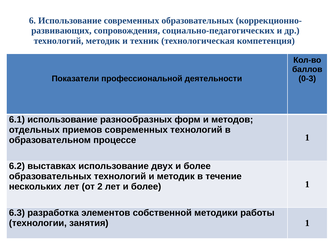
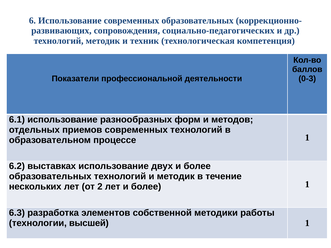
занятия: занятия -> высшей
